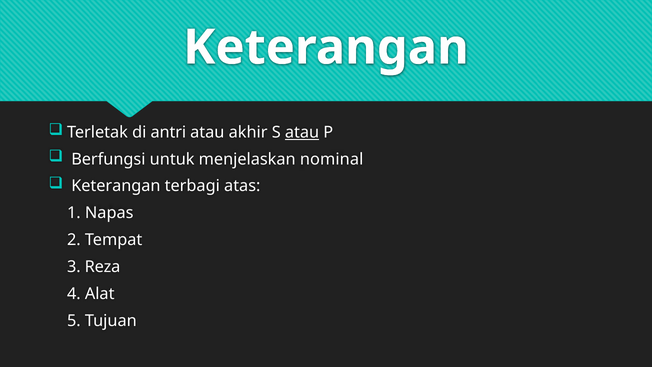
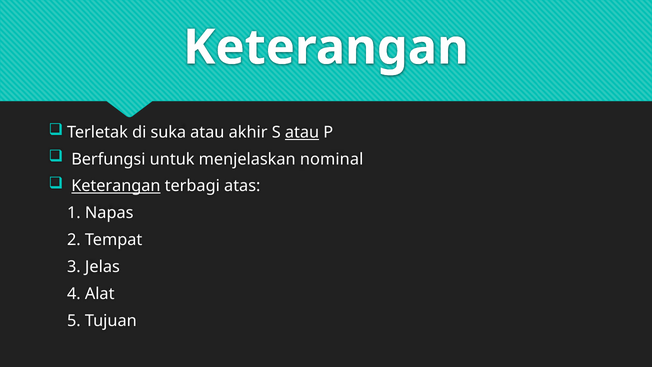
antri: antri -> suka
Keterangan at (116, 186) underline: none -> present
Reza: Reza -> Jelas
